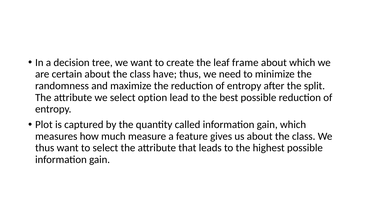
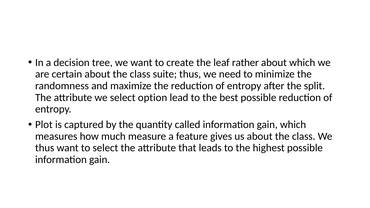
frame: frame -> rather
have: have -> suite
